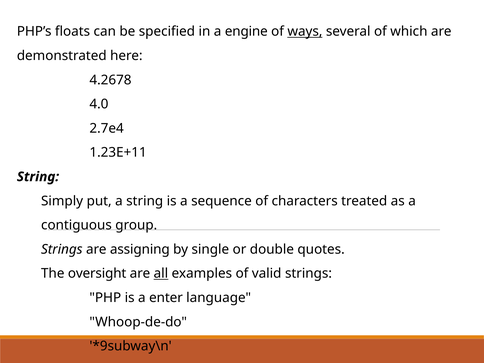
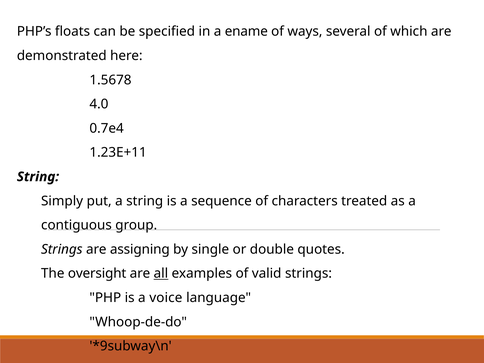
engine: engine -> ename
ways underline: present -> none
4.2678: 4.2678 -> 1.5678
2.7e4: 2.7e4 -> 0.7e4
enter: enter -> voice
